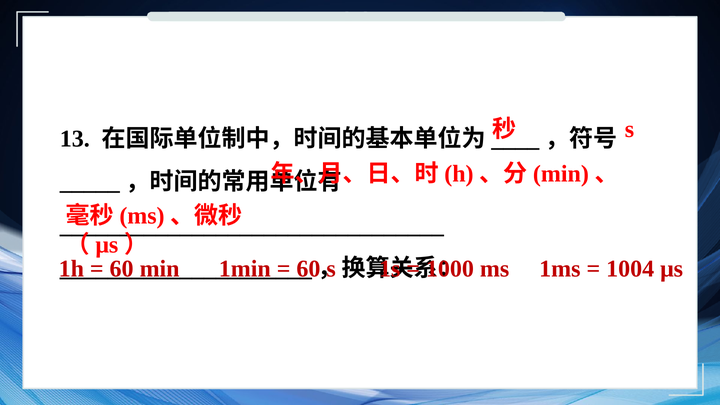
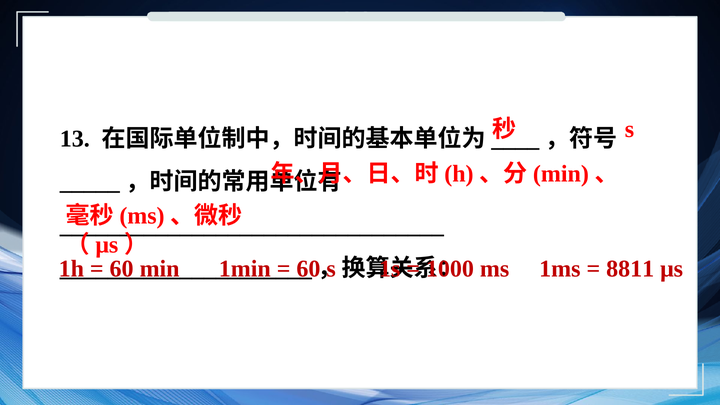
1004: 1004 -> 8811
